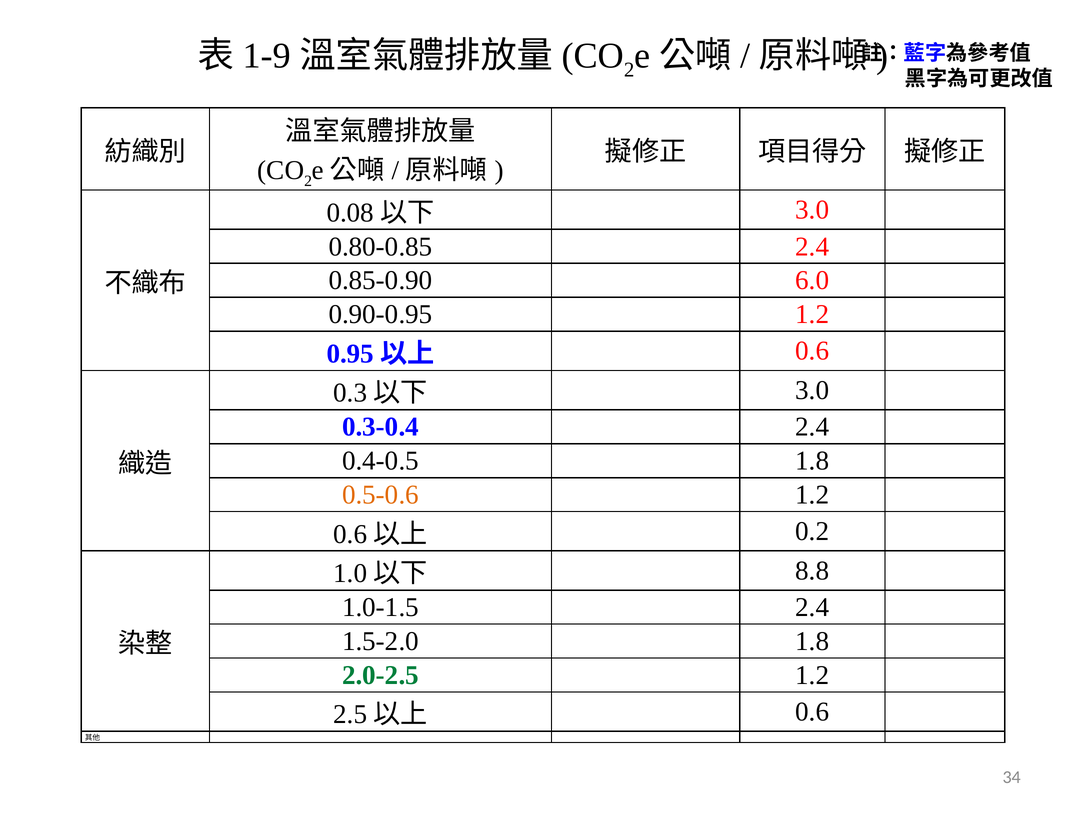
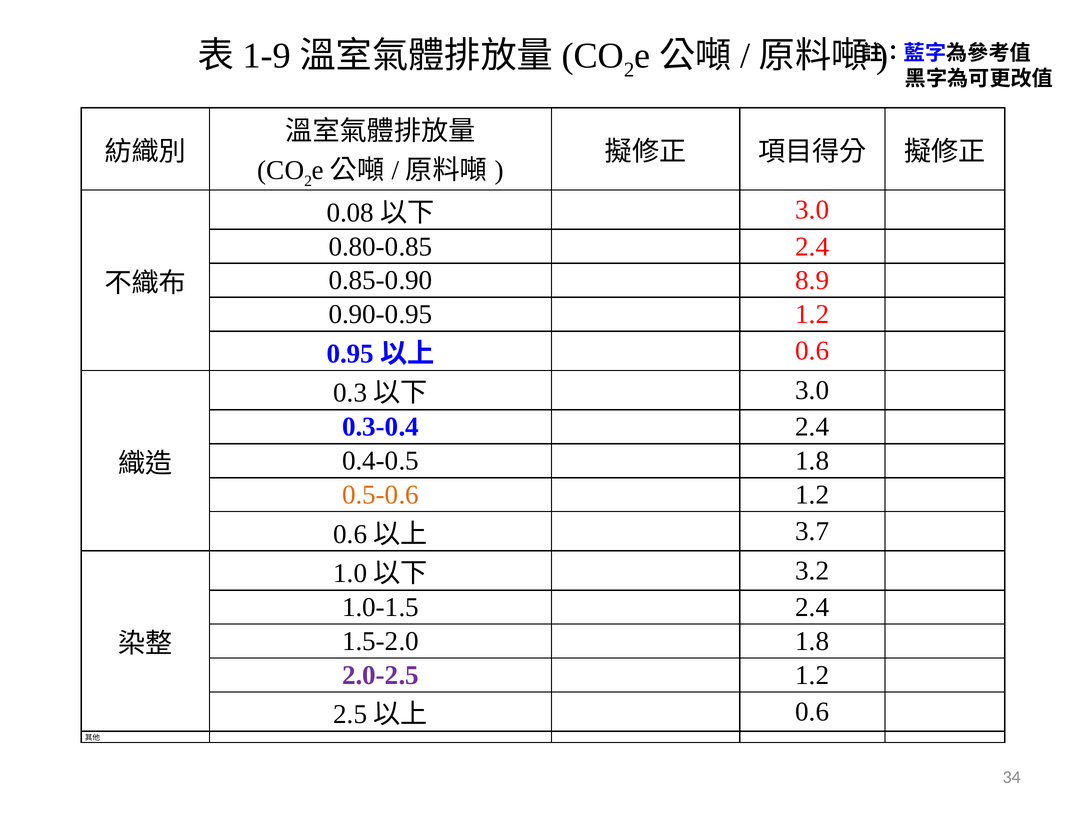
6.0: 6.0 -> 8.9
0.2: 0.2 -> 3.7
8.8: 8.8 -> 3.2
2.0-2.5 colour: green -> purple
